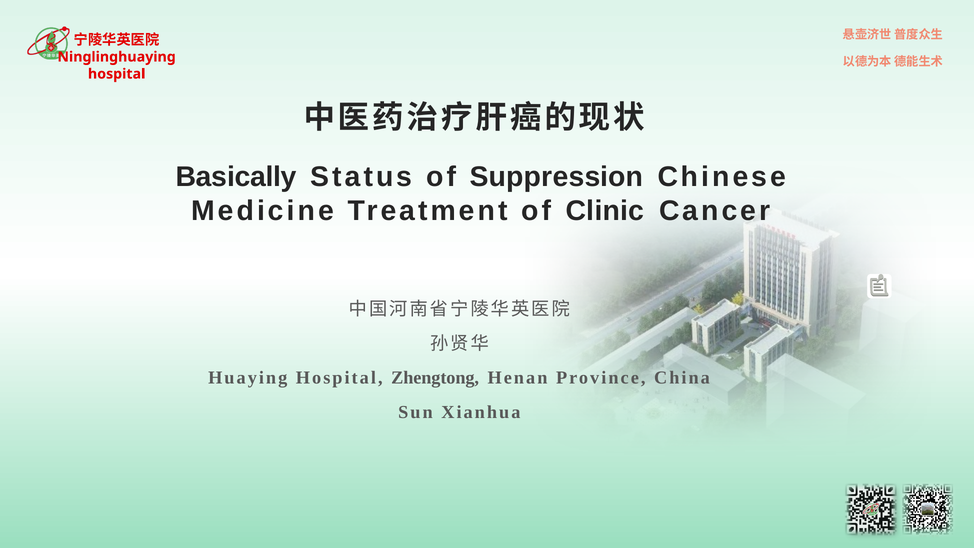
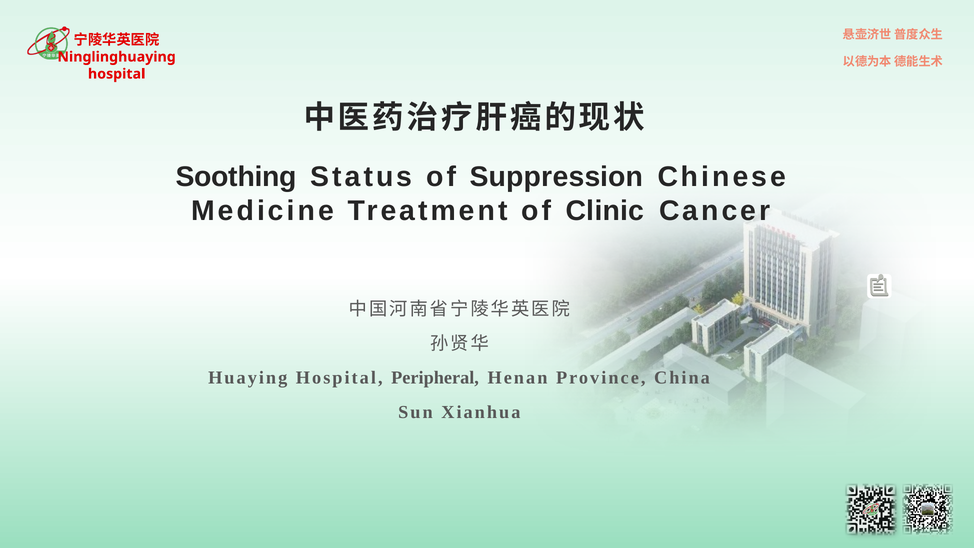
Basically: Basically -> Soothing
Zhengtong: Zhengtong -> Peripheral
